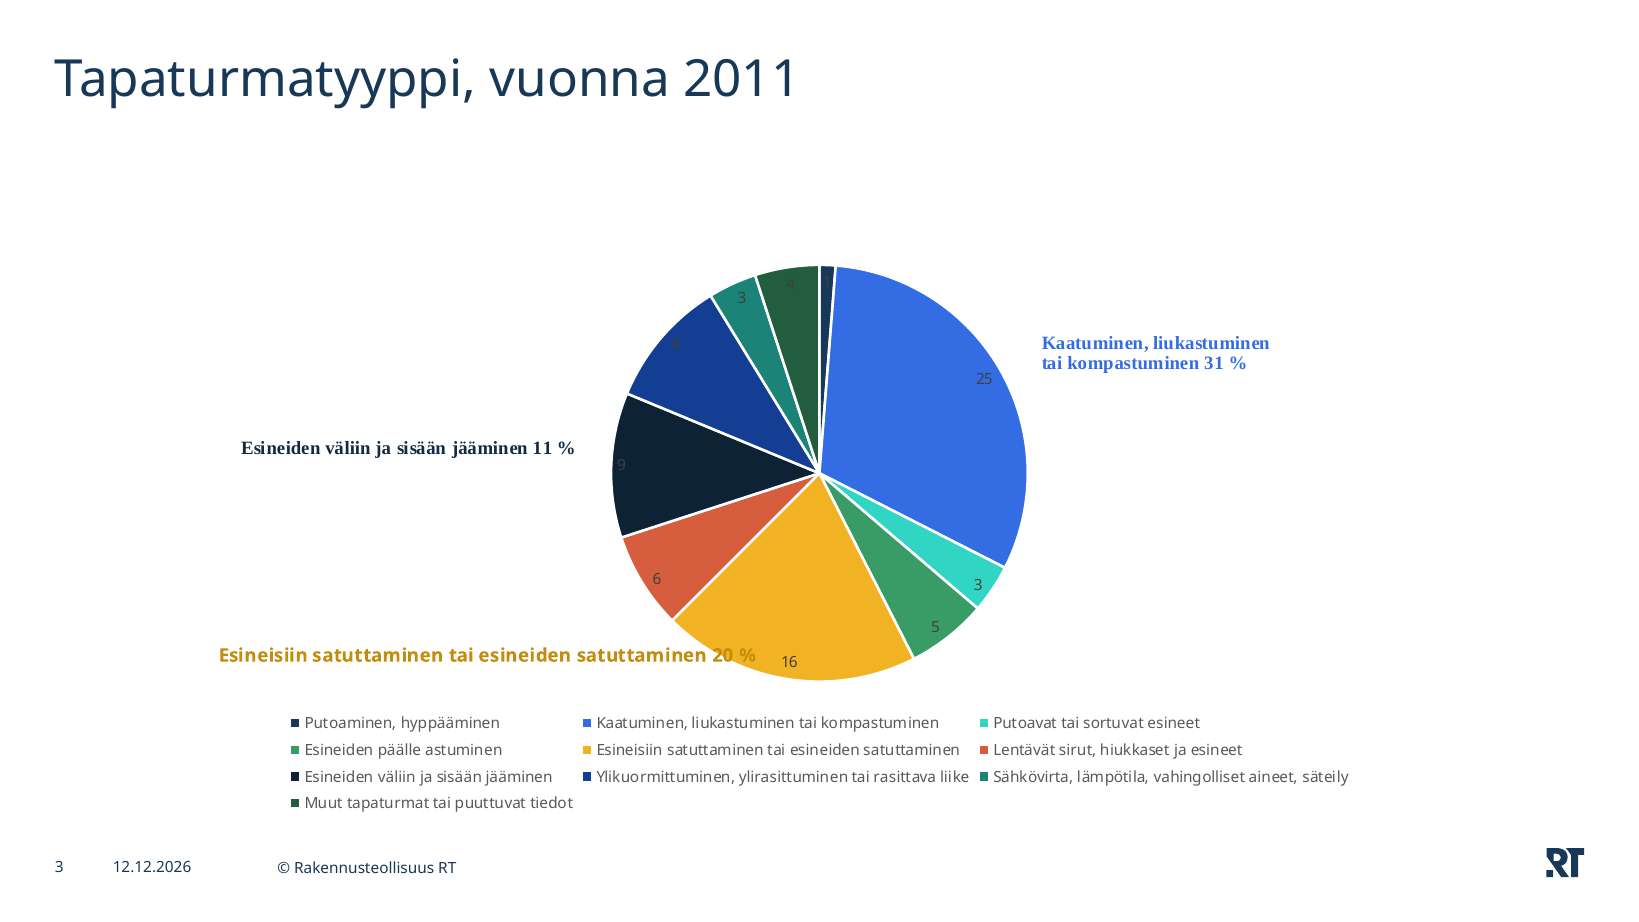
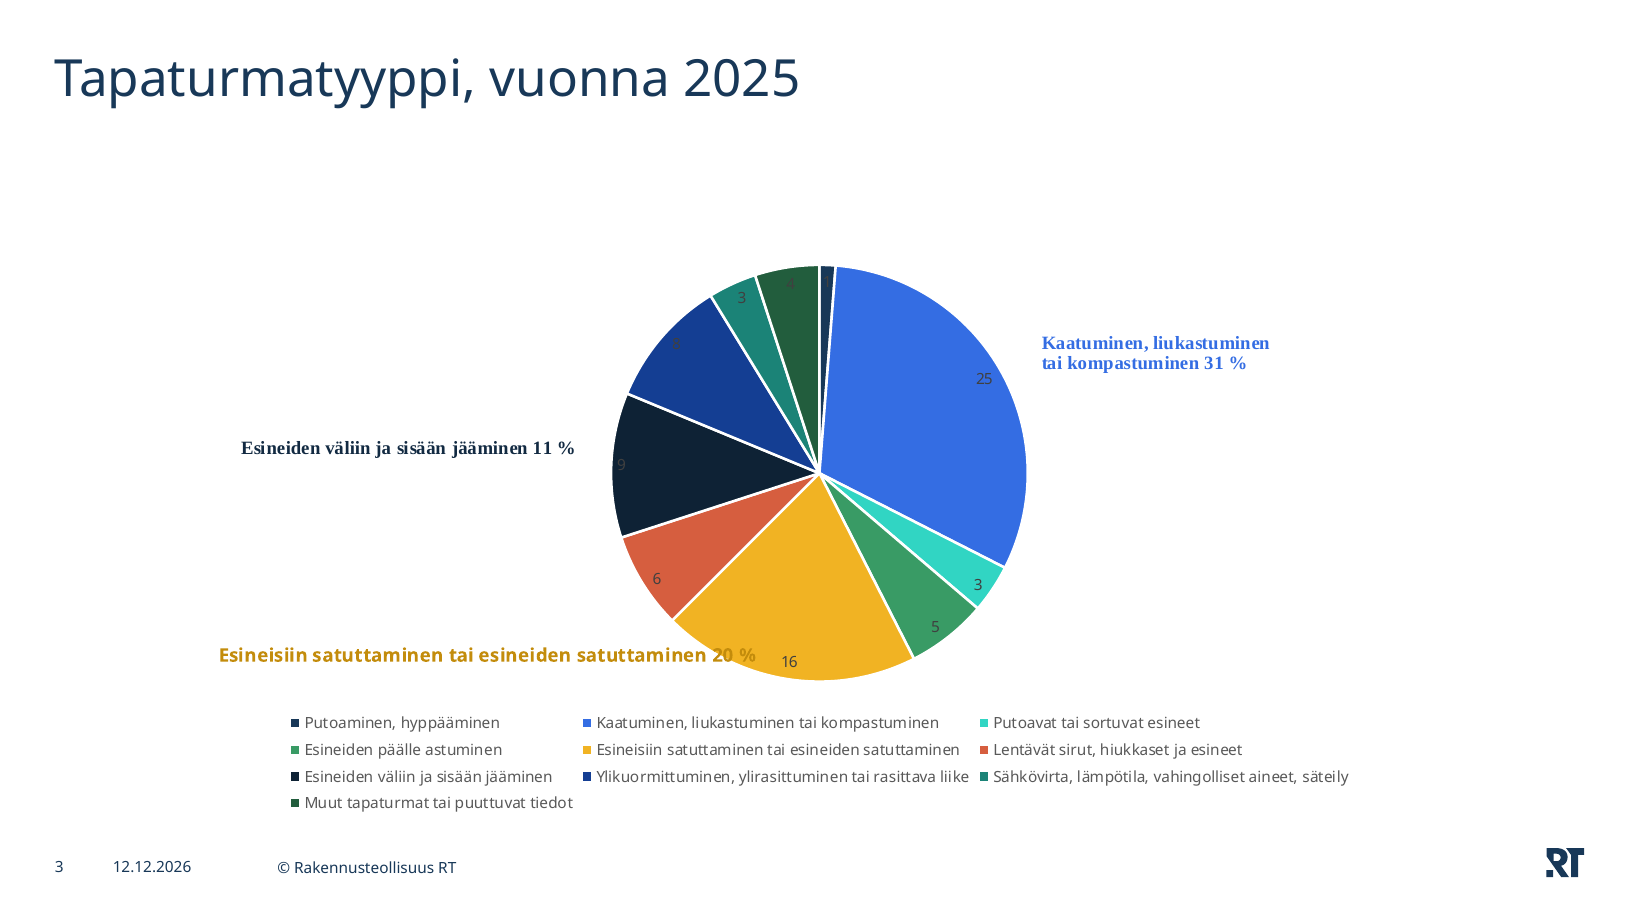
2011: 2011 -> 2025
